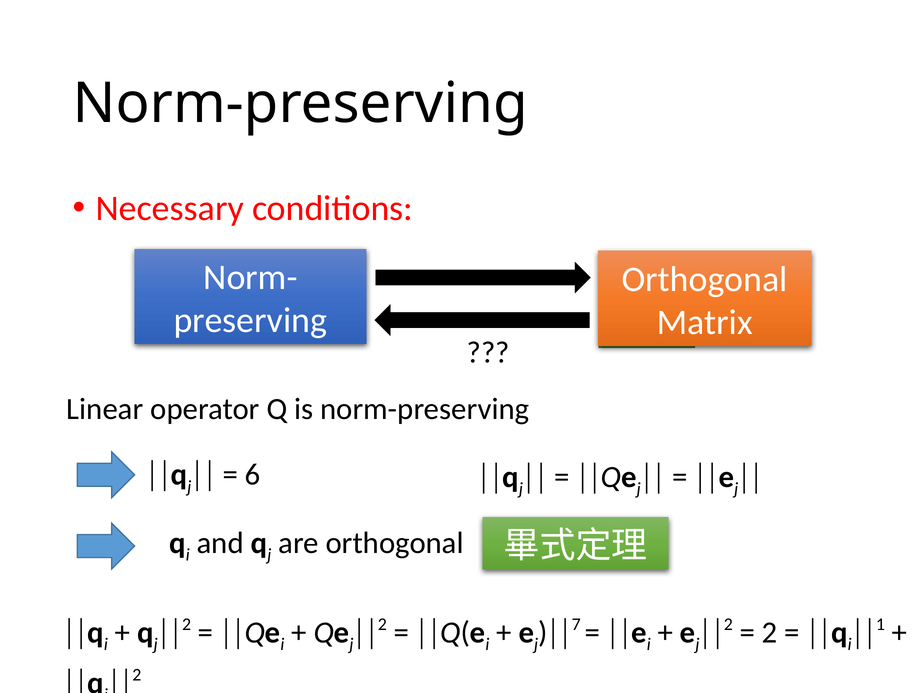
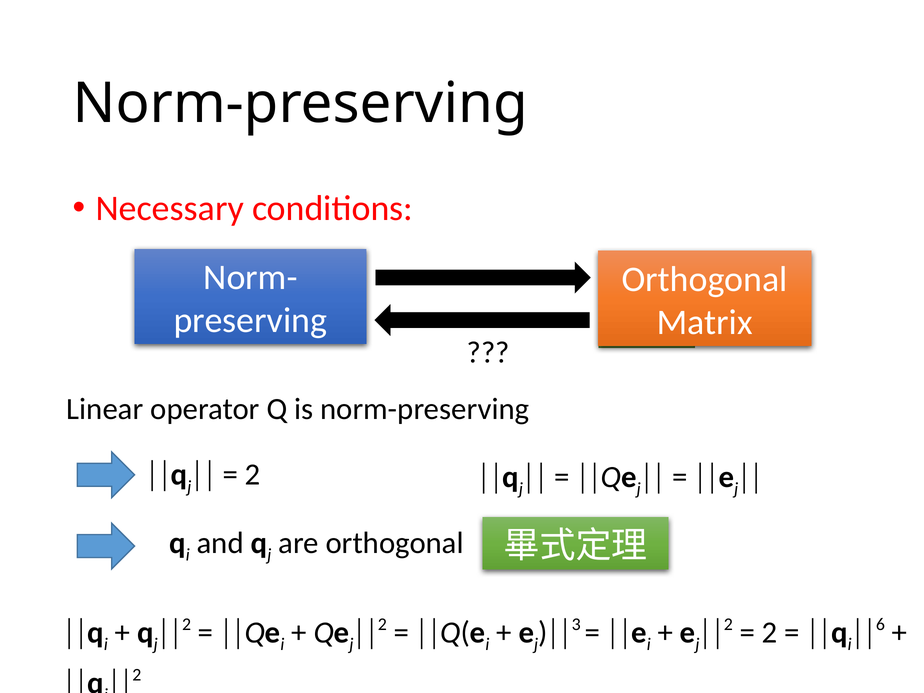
6 at (253, 475): 6 -> 2
7: 7 -> 3
1: 1 -> 6
